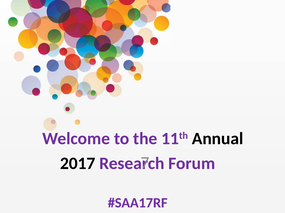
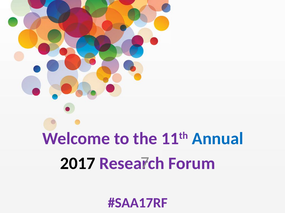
Annual colour: black -> blue
